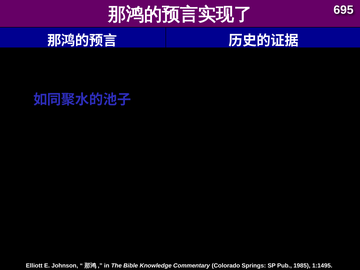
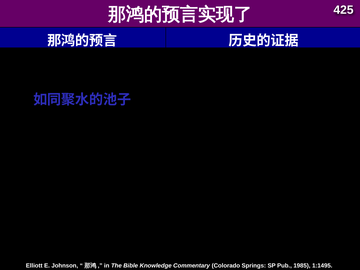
695: 695 -> 425
